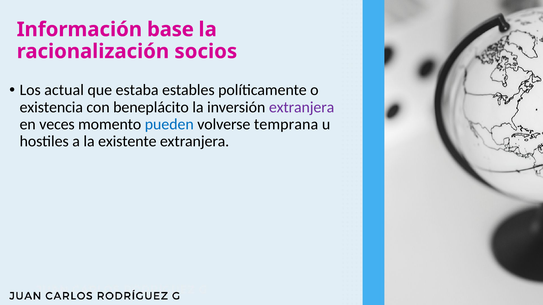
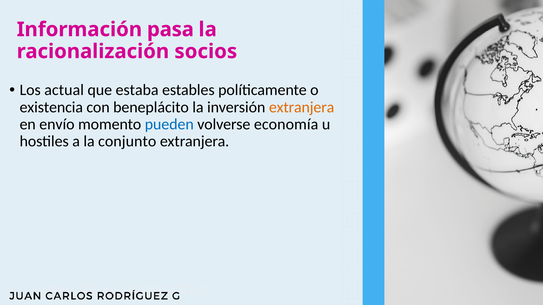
base: base -> pasa
extranjera at (302, 107) colour: purple -> orange
veces: veces -> envío
temprana: temprana -> economía
existente: existente -> conjunto
